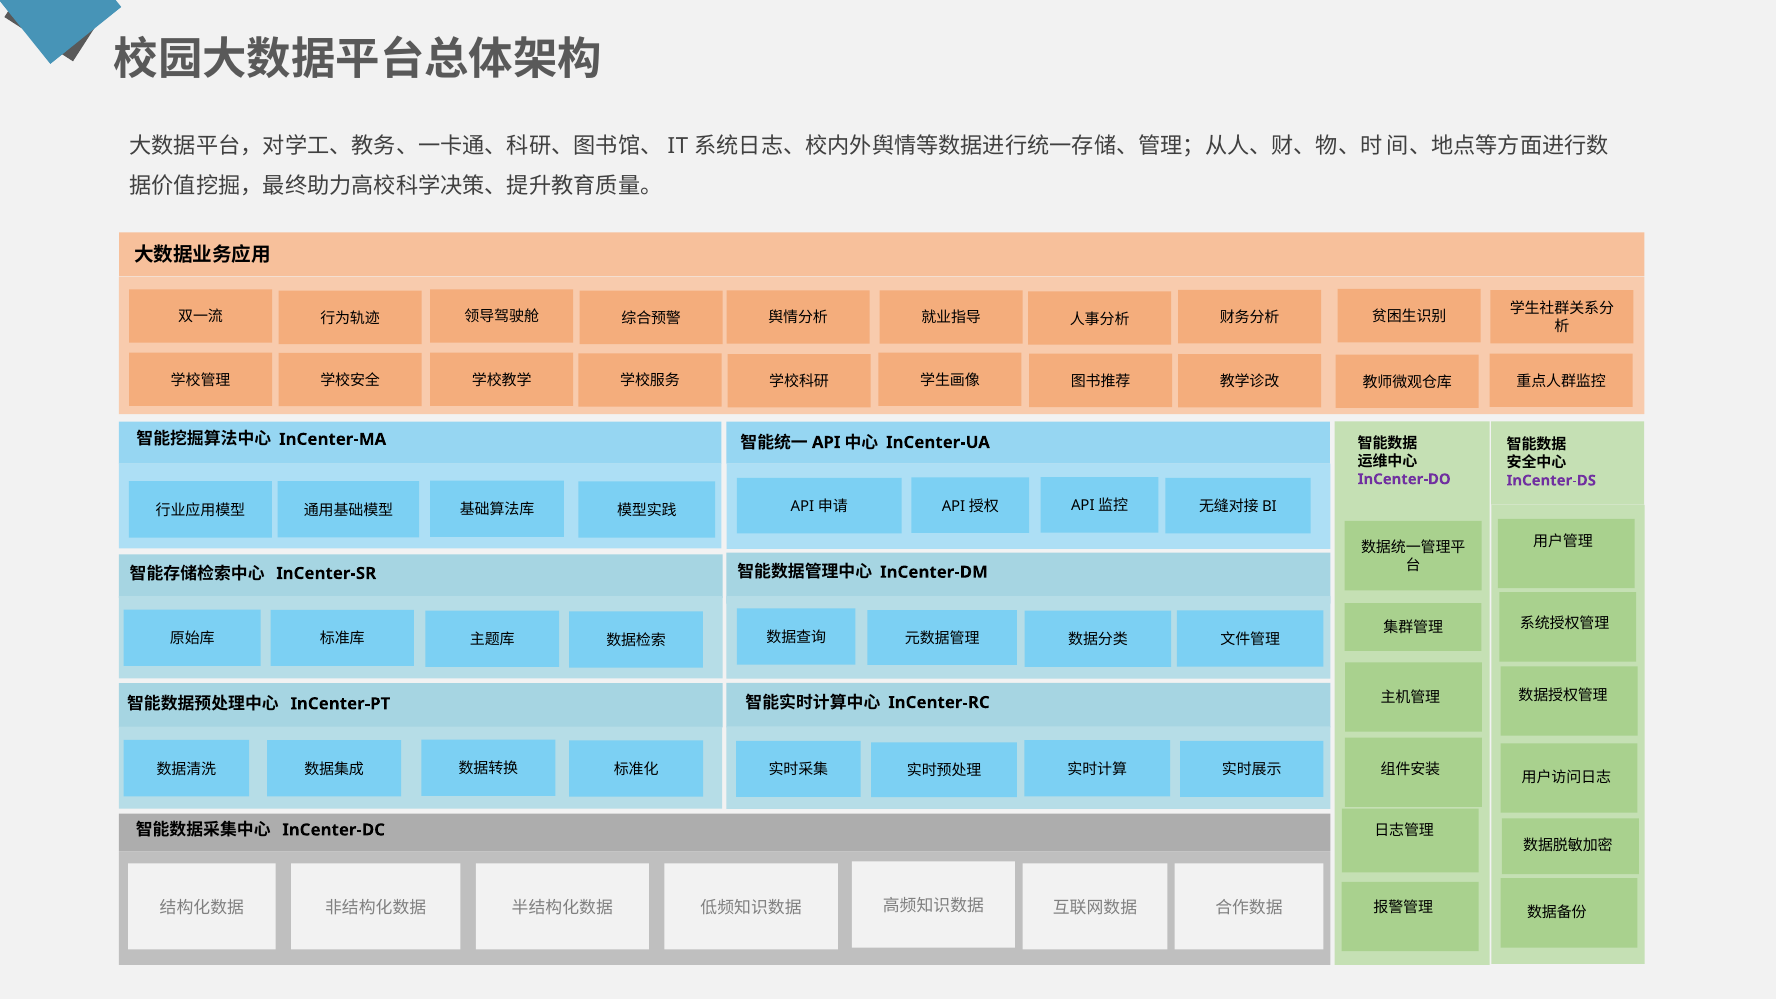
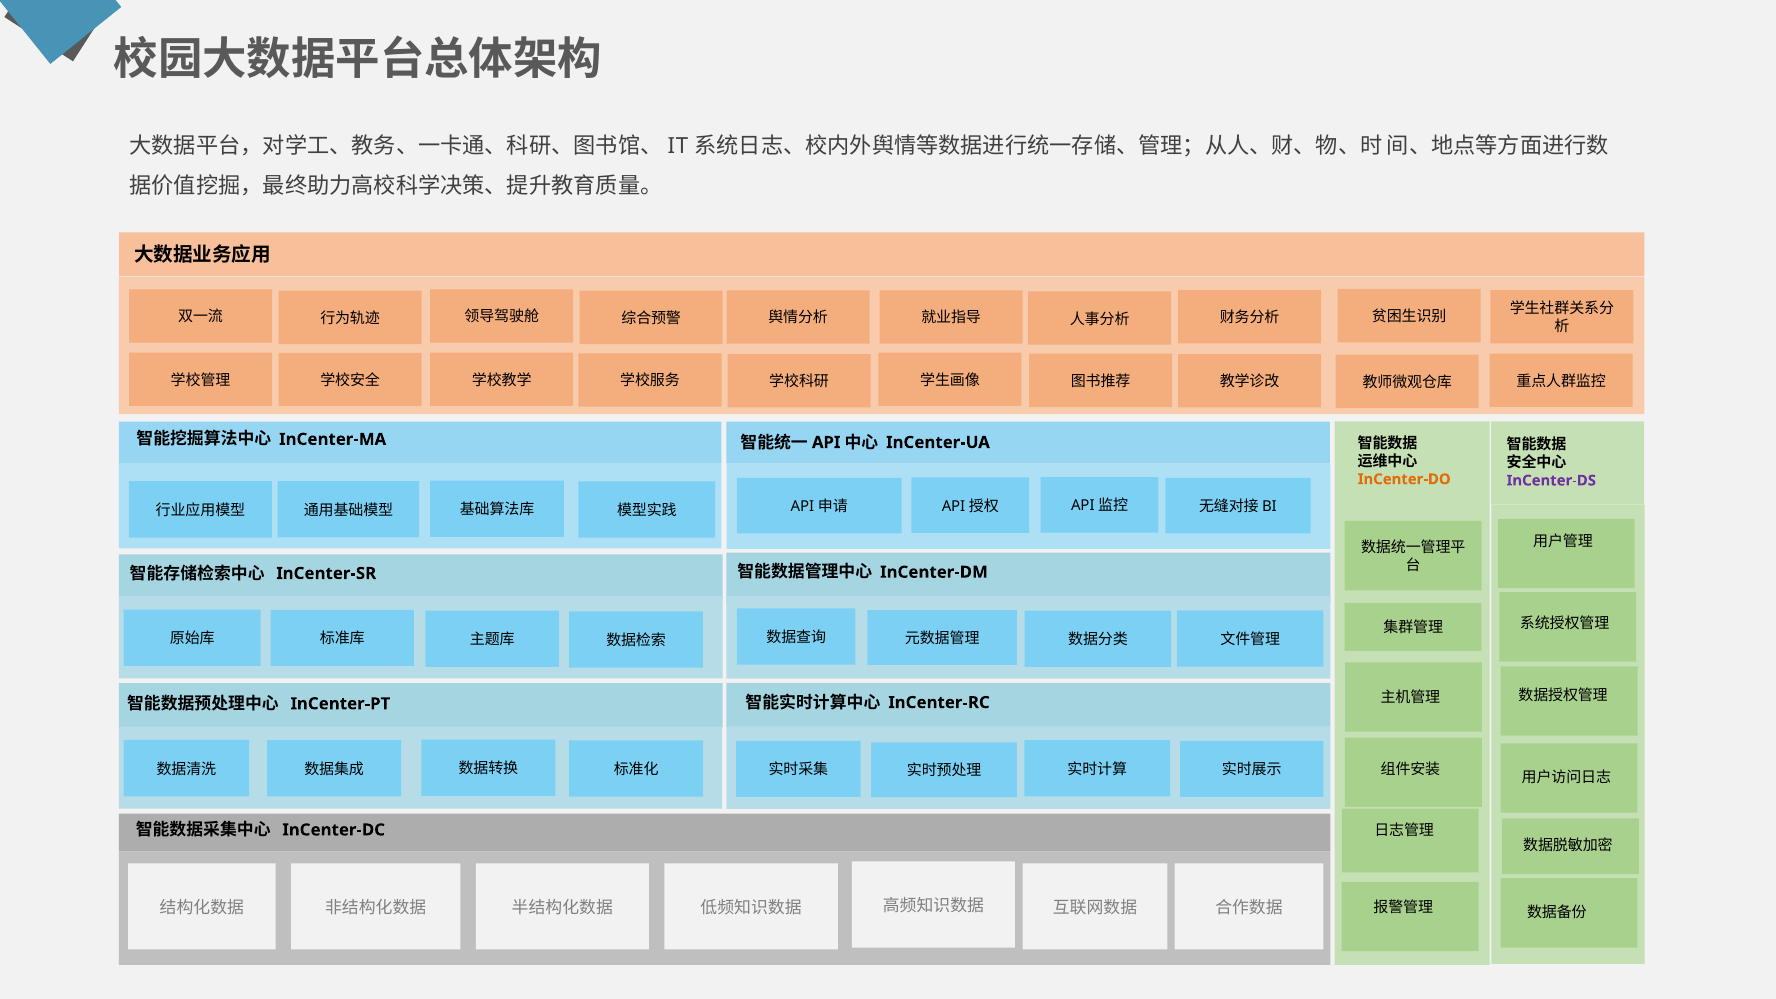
InCenter-DO colour: purple -> orange
